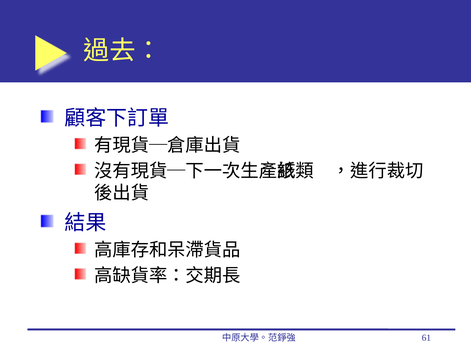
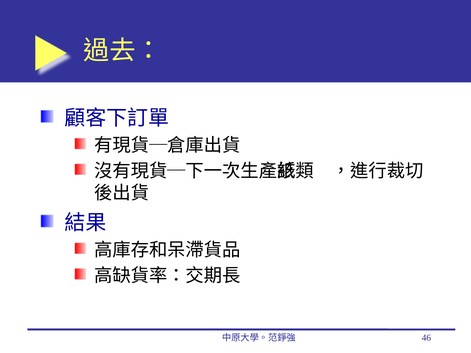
61: 61 -> 46
